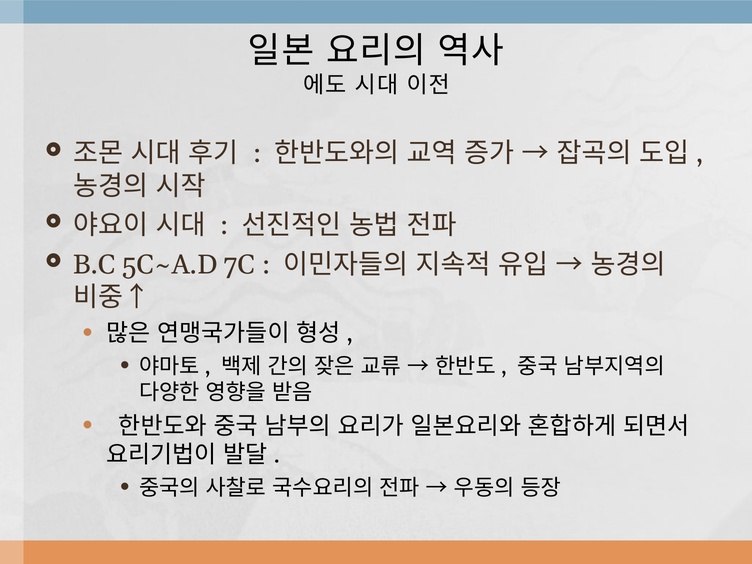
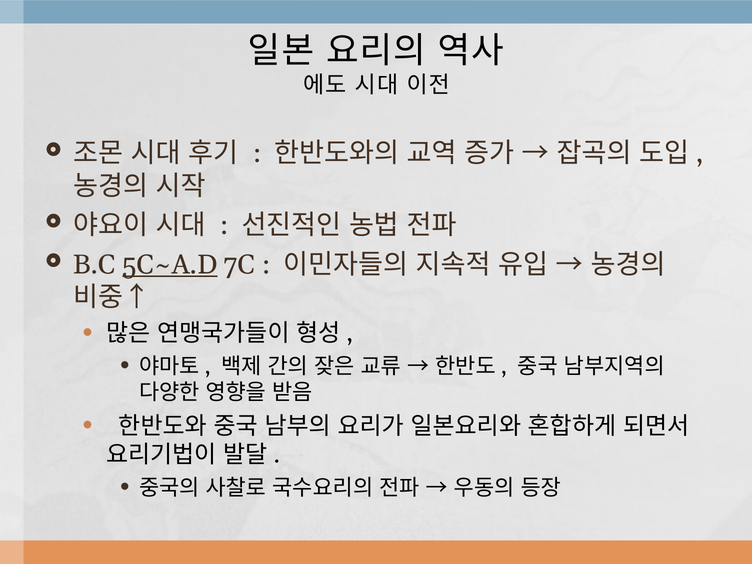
5C~A.D underline: none -> present
